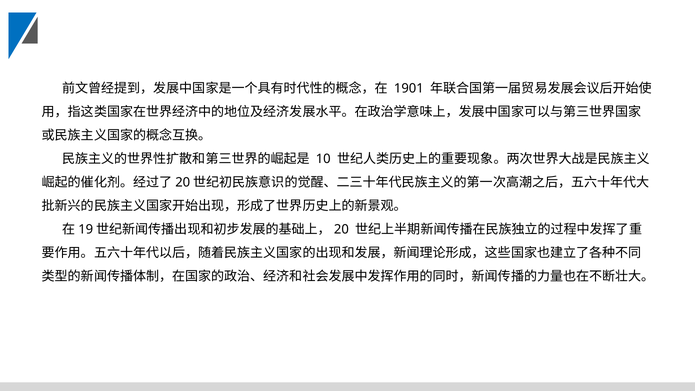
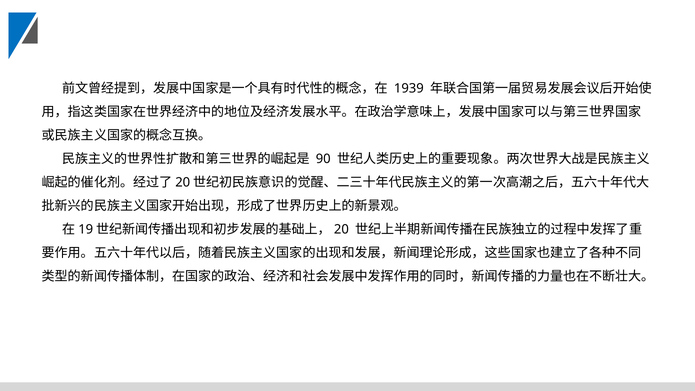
1901: 1901 -> 1939
10: 10 -> 90
